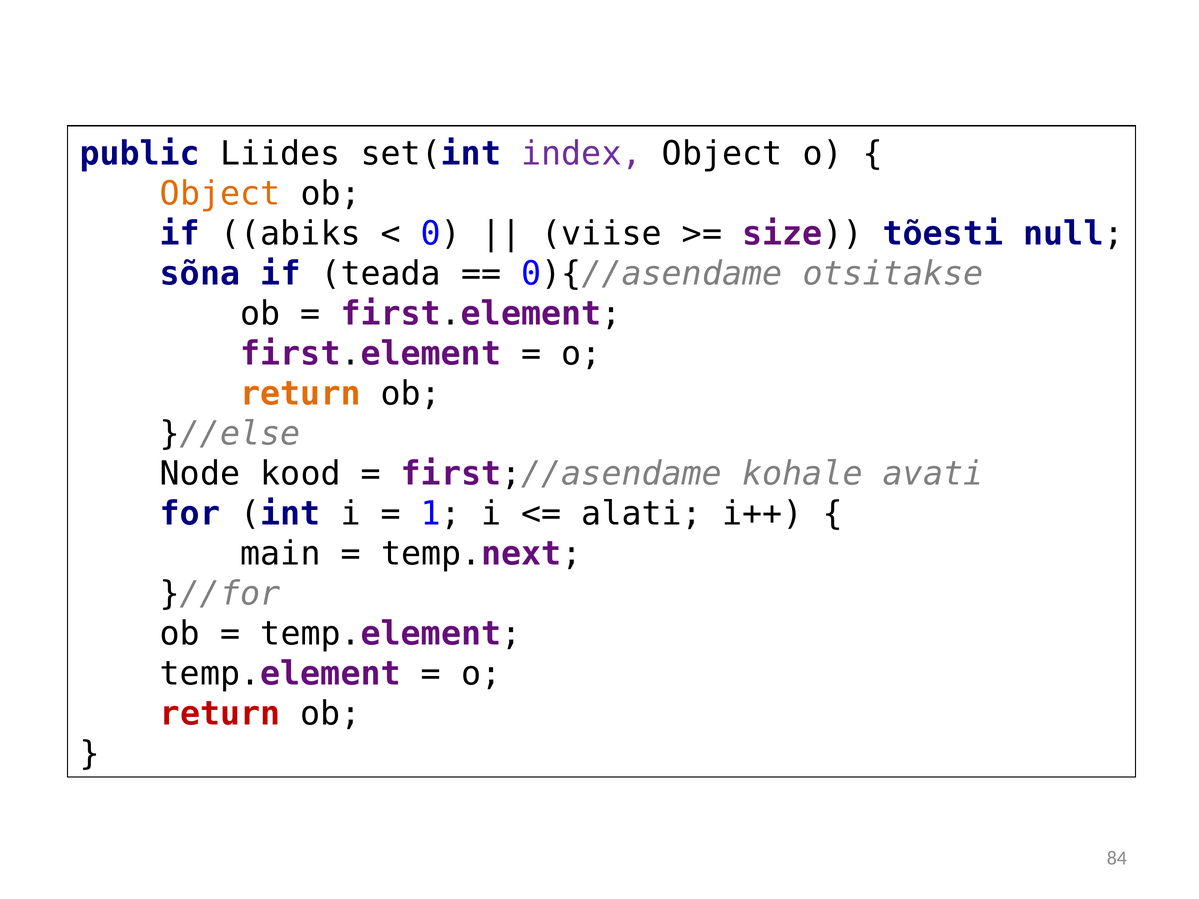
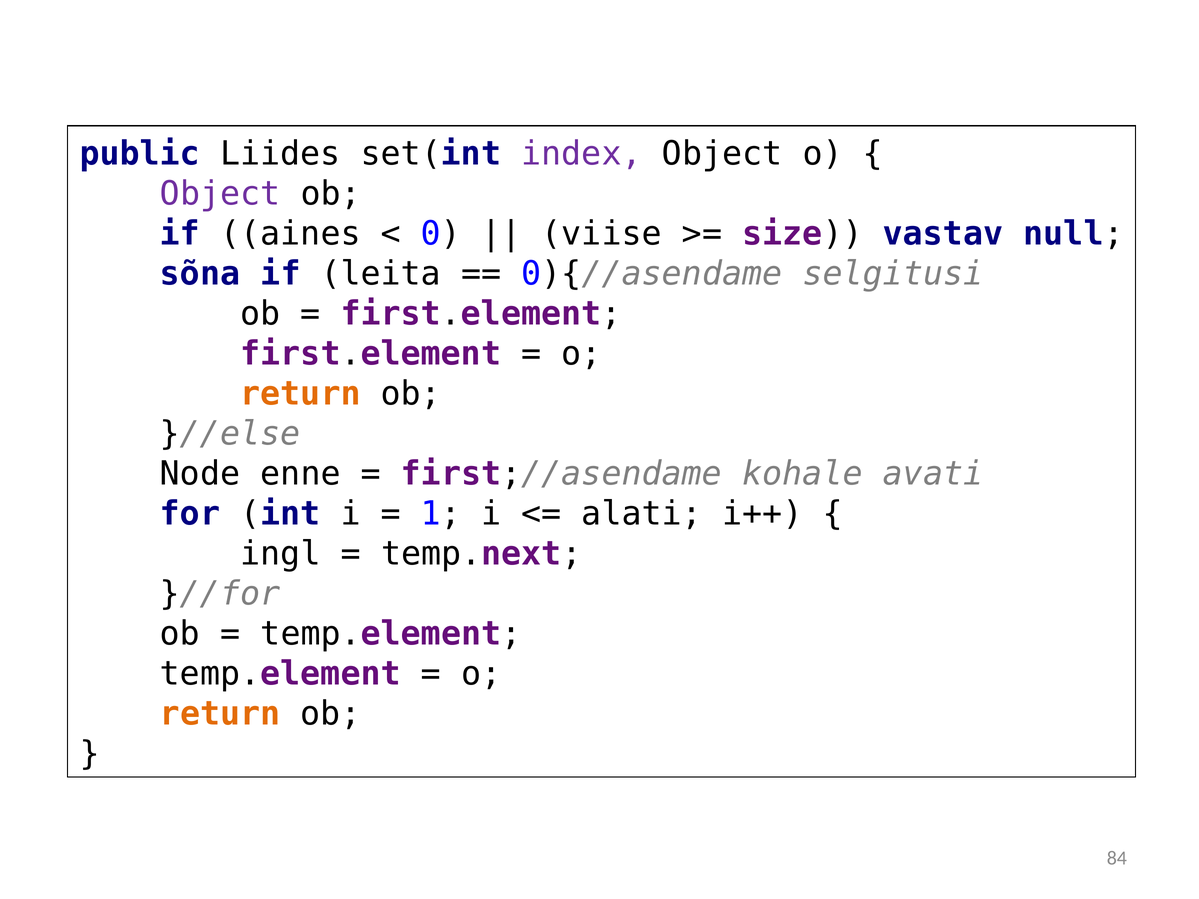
Object at (220, 194) colour: orange -> purple
abiks: abiks -> aines
tõesti: tõesti -> vastav
teada: teada -> leita
otsitakse: otsitakse -> selgitusi
kood: kood -> enne
main: main -> ingl
return at (220, 714) colour: red -> orange
